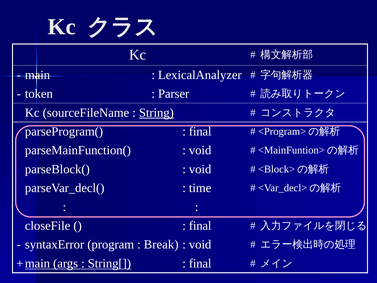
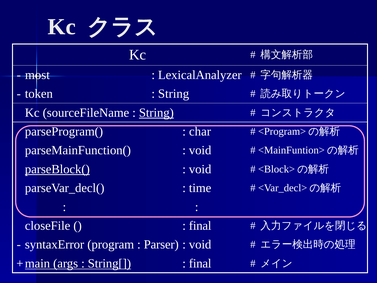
main: main -> most
Parser at (174, 94): Parser -> String
final at (200, 131): final -> char
parseBlock( underline: none -> present
Break: Break -> Parser
